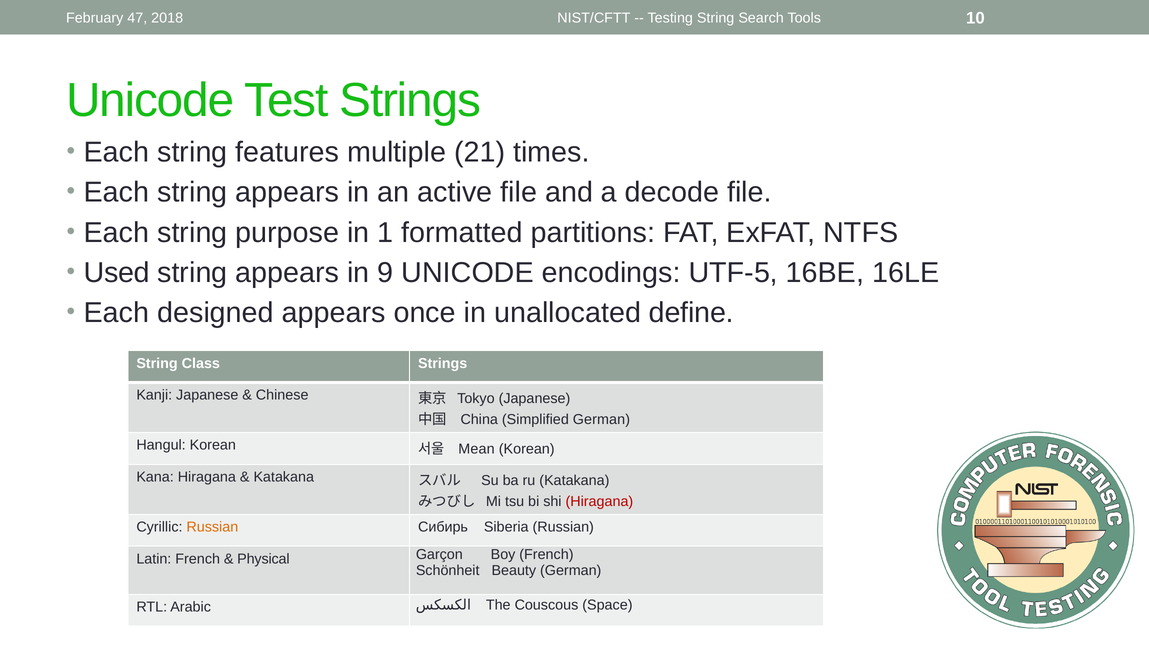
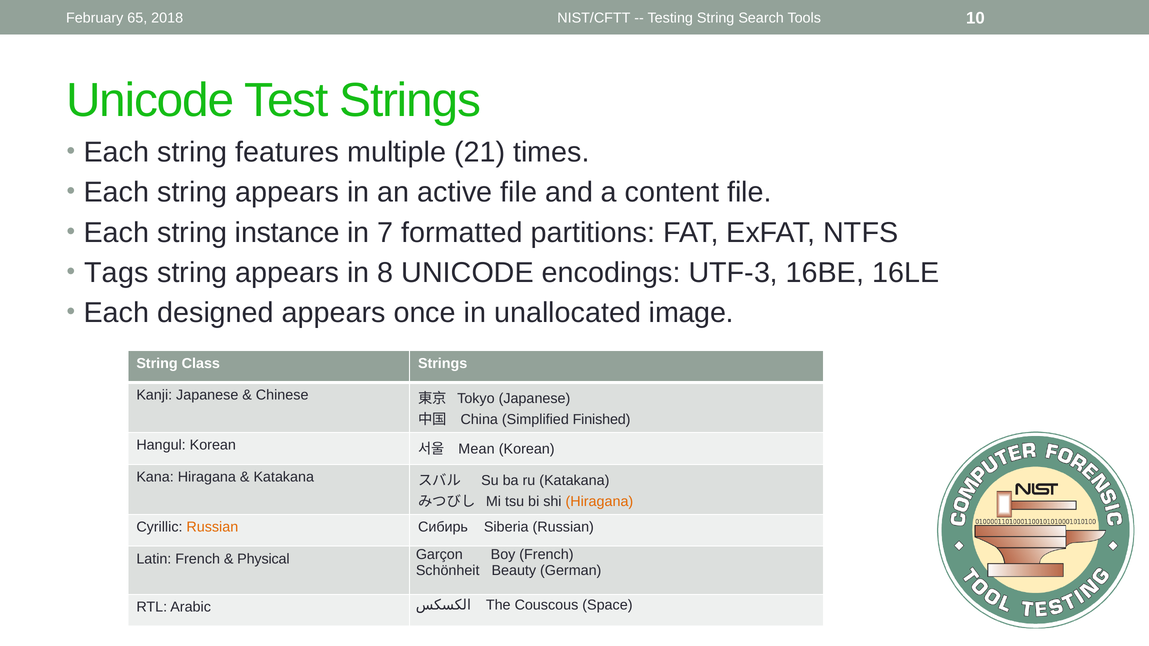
47: 47 -> 65
decode: decode -> content
purpose: purpose -> instance
1: 1 -> 7
Used: Used -> Tags
9: 9 -> 8
UTF-5: UTF-5 -> UTF-3
define: define -> image
Simplified German: German -> Finished
Hiragana at (599, 502) colour: red -> orange
